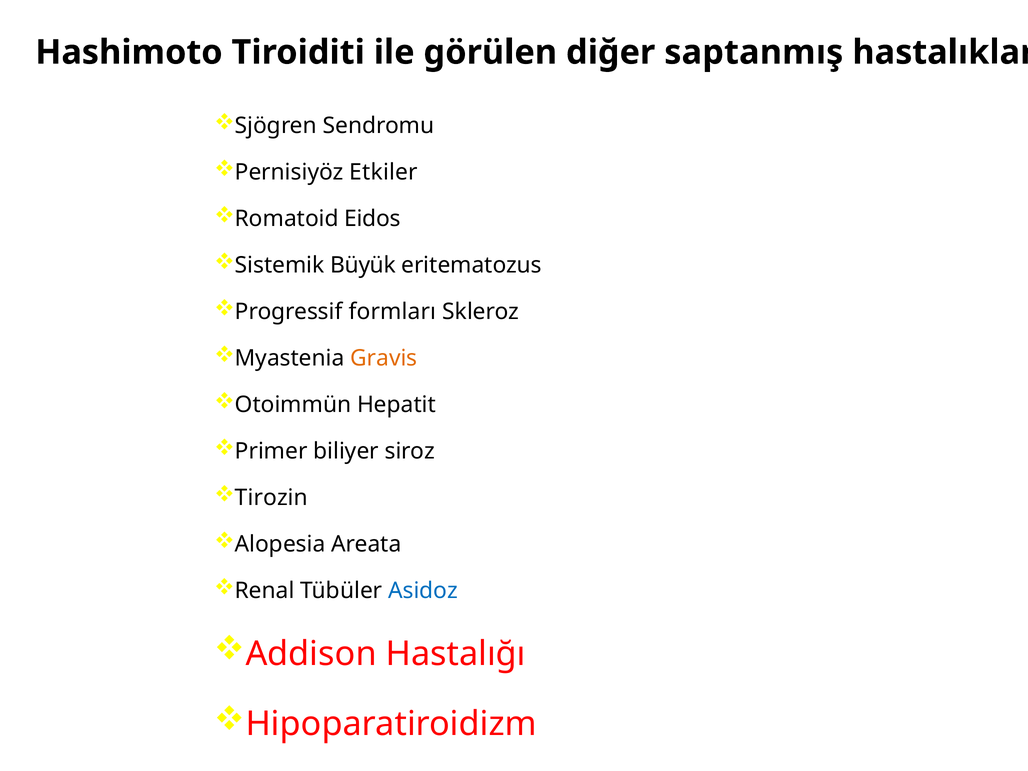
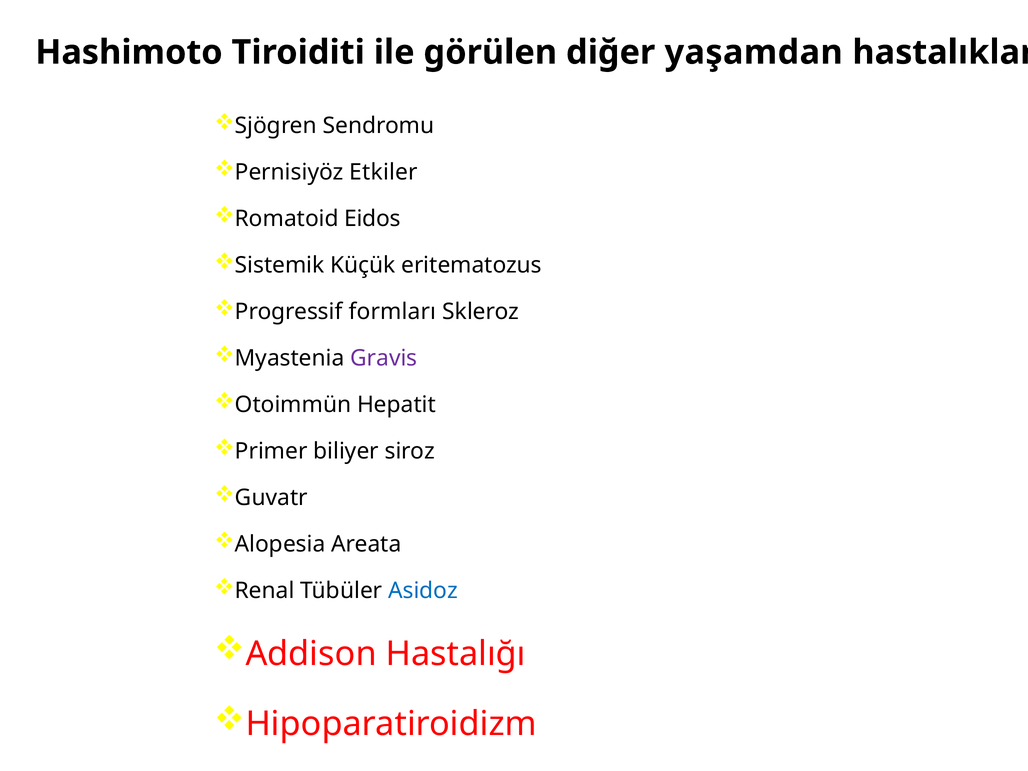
saptanmış: saptanmış -> yaşamdan
Büyük: Büyük -> Küçük
Gravis colour: orange -> purple
Tirozin: Tirozin -> Guvatr
